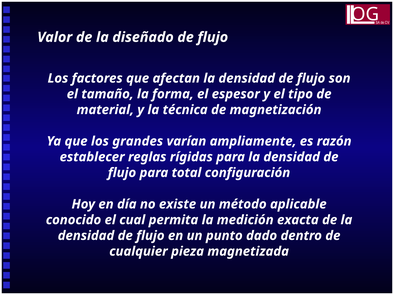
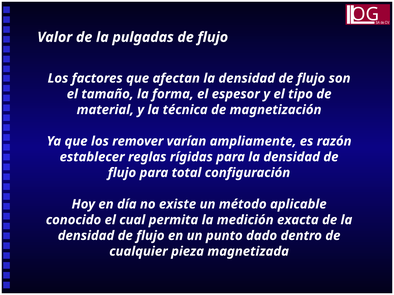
diseñado: diseñado -> pulgadas
grandes: grandes -> remover
